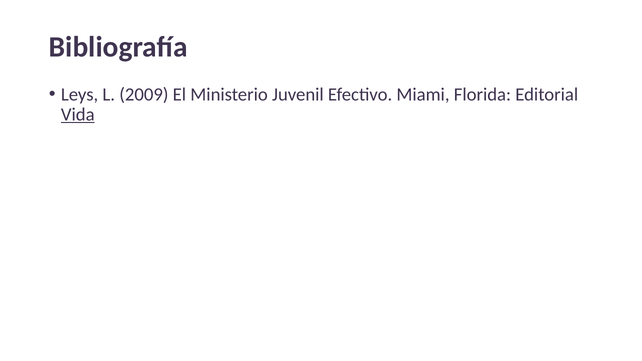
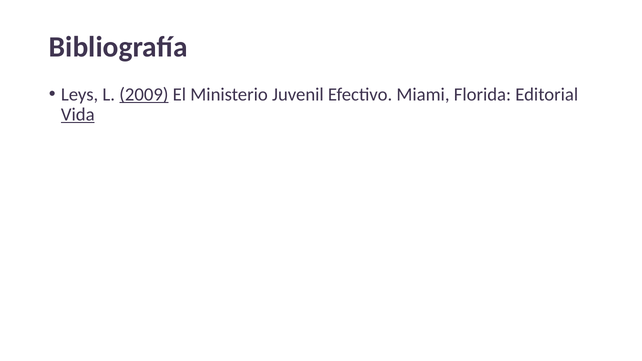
2009 underline: none -> present
